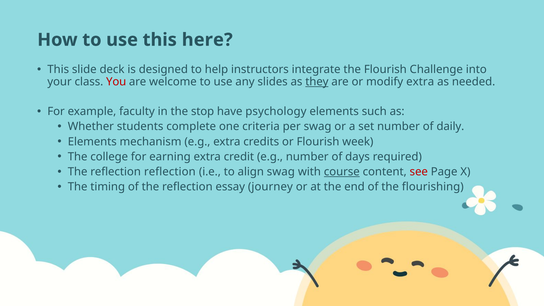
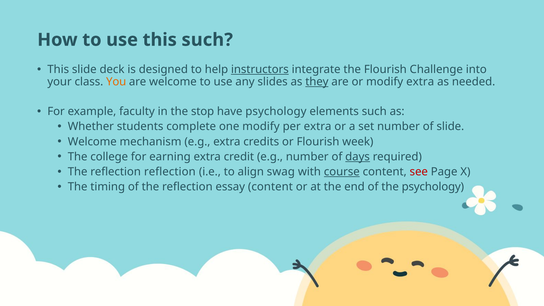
this here: here -> such
instructors underline: none -> present
You colour: red -> orange
one criteria: criteria -> modify
per swag: swag -> extra
of daily: daily -> slide
Elements at (92, 142): Elements -> Welcome
days underline: none -> present
essay journey: journey -> content
the flourishing: flourishing -> psychology
